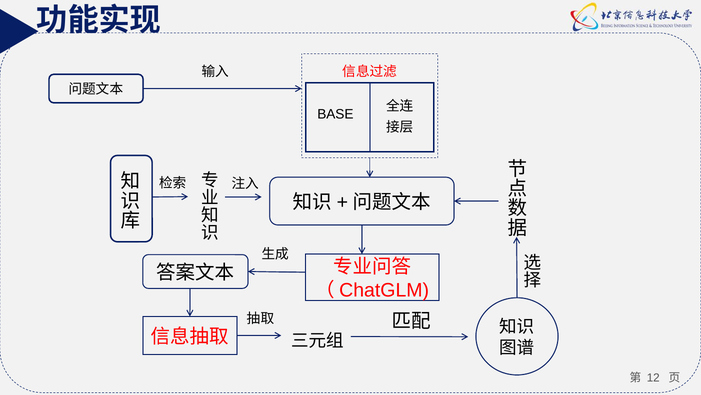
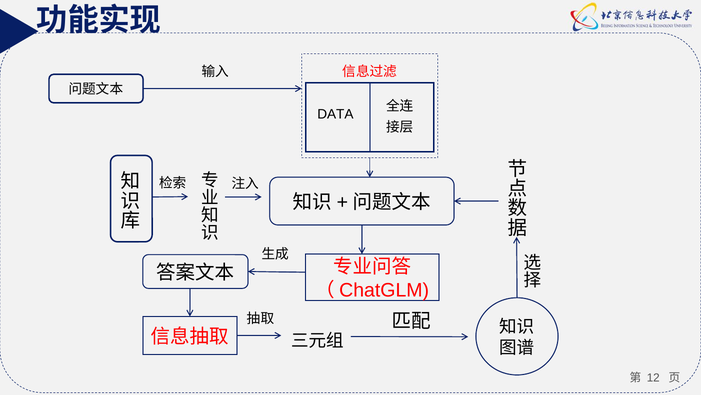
BASE: BASE -> DATA
